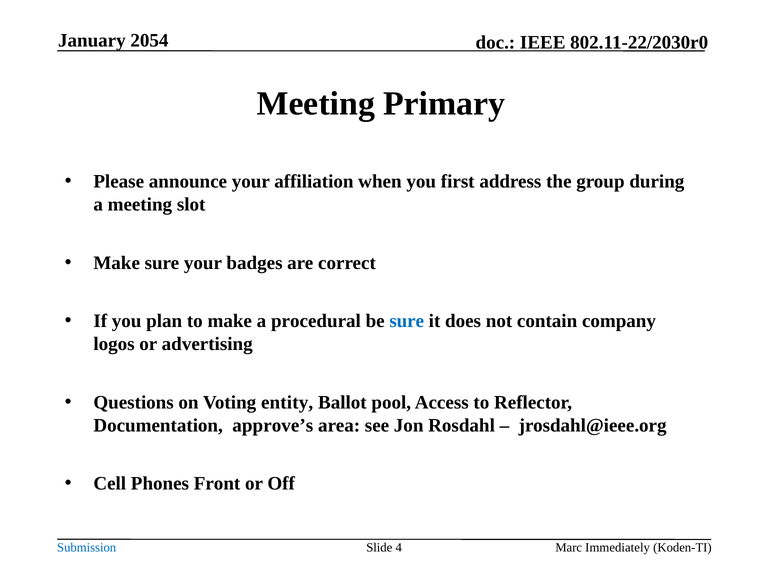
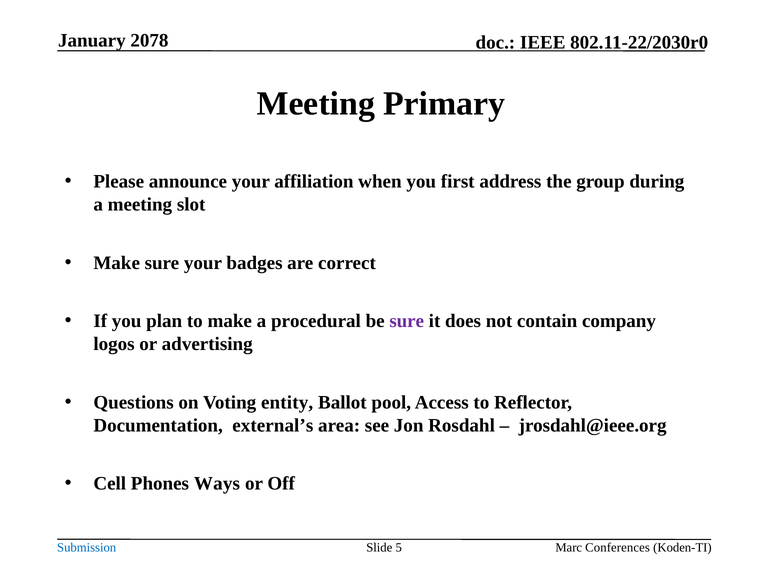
2054: 2054 -> 2078
sure at (407, 321) colour: blue -> purple
approve’s: approve’s -> external’s
Front: Front -> Ways
4: 4 -> 5
Immediately: Immediately -> Conferences
